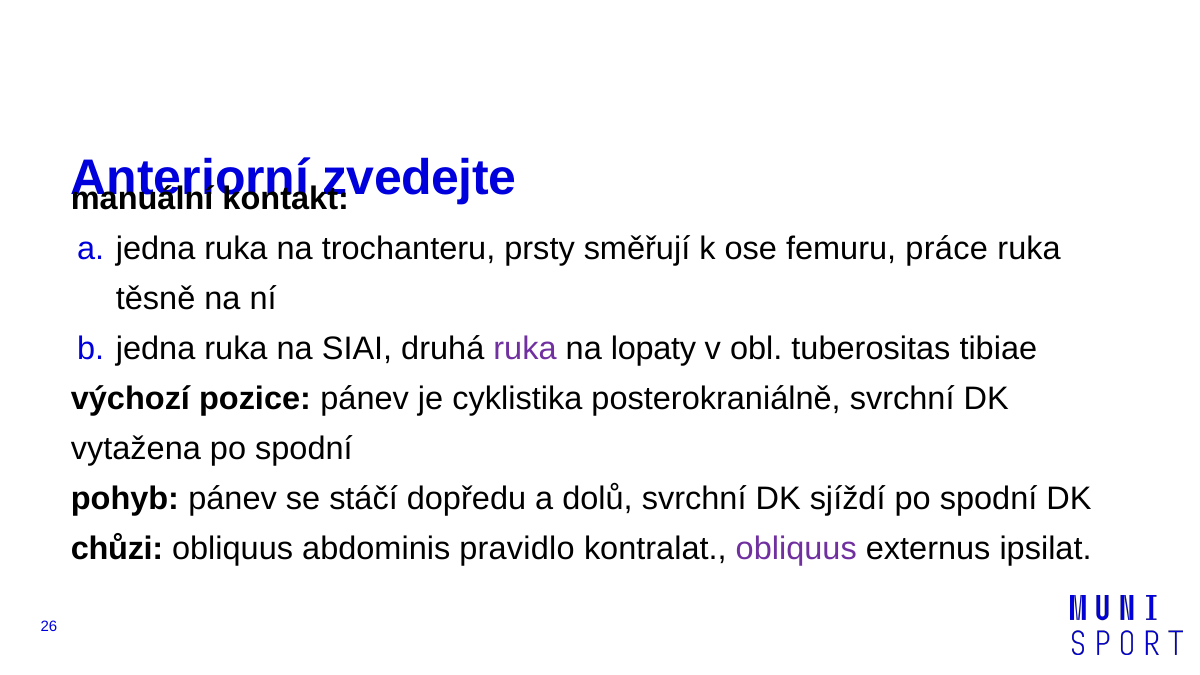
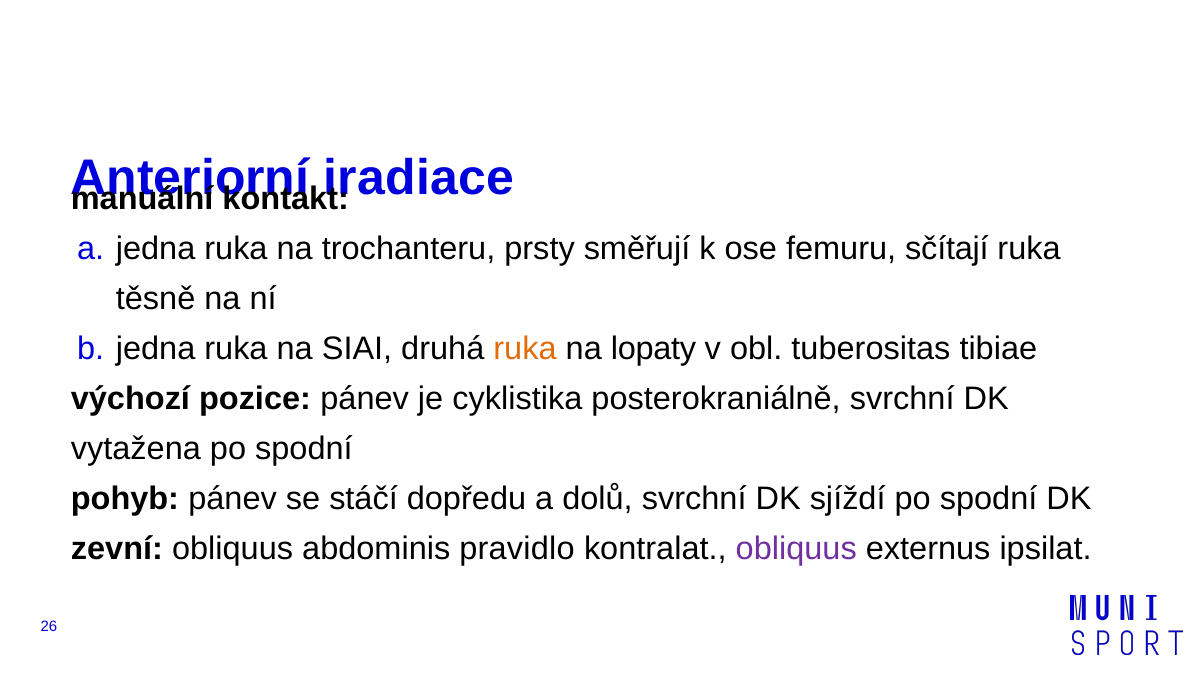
zvedejte: zvedejte -> iradiace
práce: práce -> sčítají
ruka at (525, 349) colour: purple -> orange
chůzi: chůzi -> zevní
